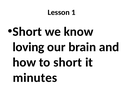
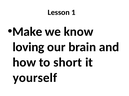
Short at (27, 32): Short -> Make
minutes: minutes -> yourself
